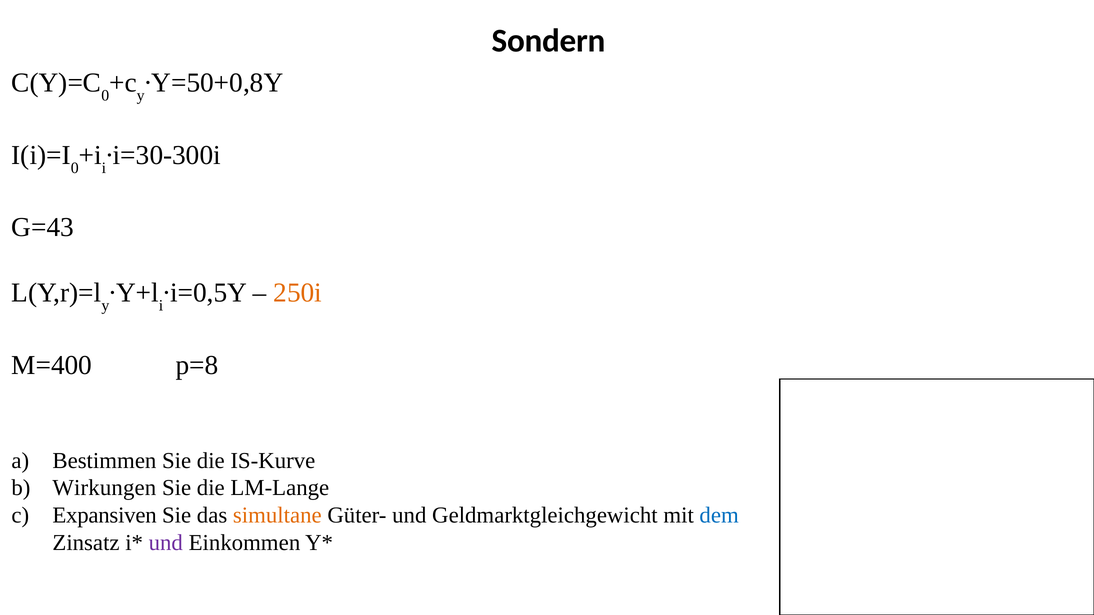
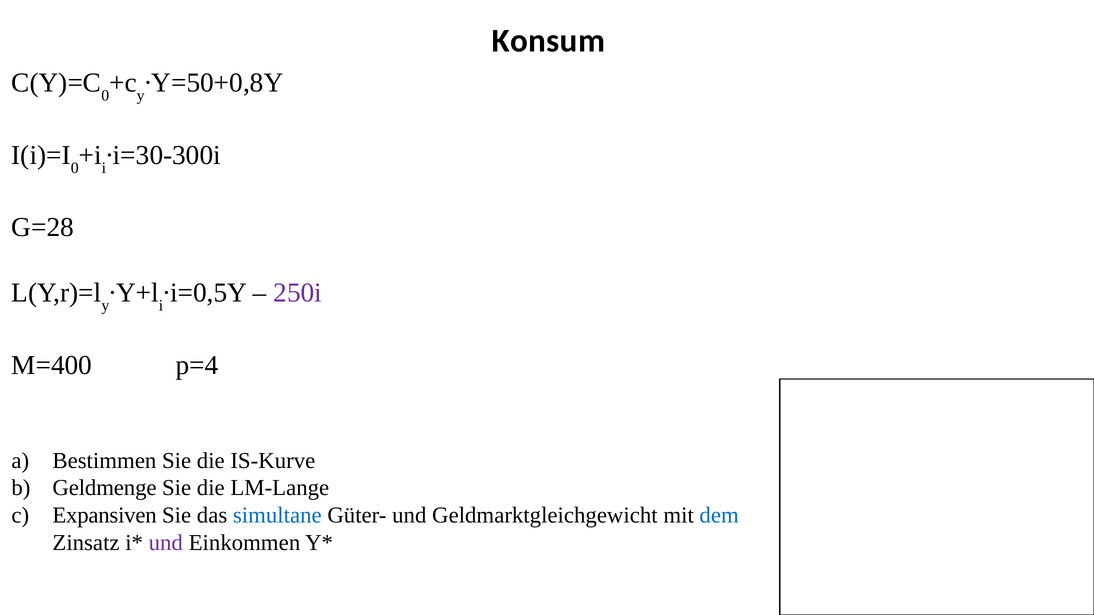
Sondern: Sondern -> Konsum
G=43: G=43 -> G=28
250i colour: orange -> purple
p=8: p=8 -> p=4
Wirkungen: Wirkungen -> Geldmenge
simultane colour: orange -> blue
